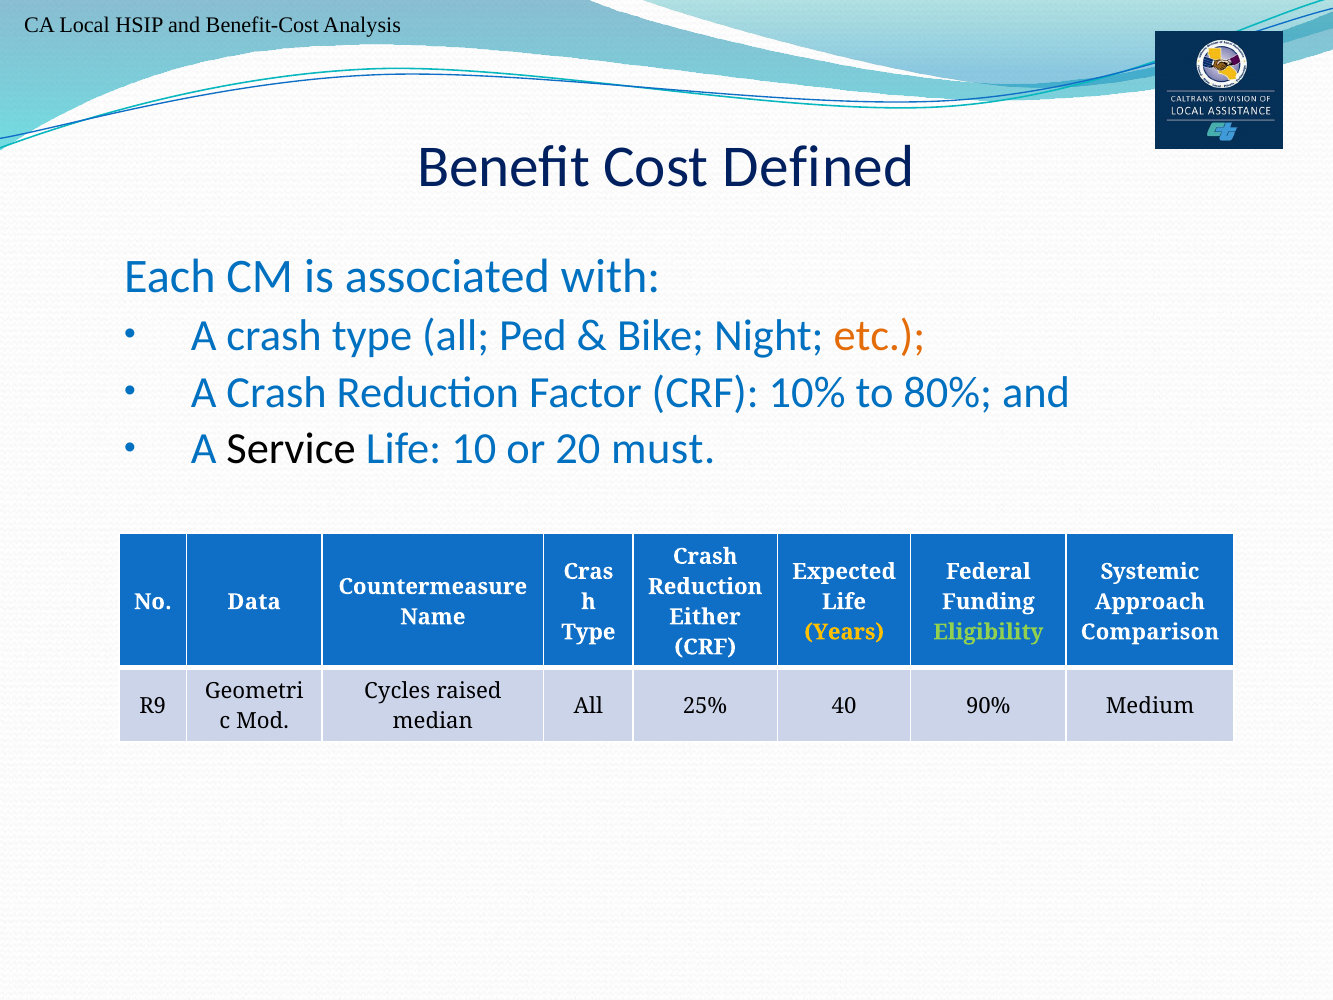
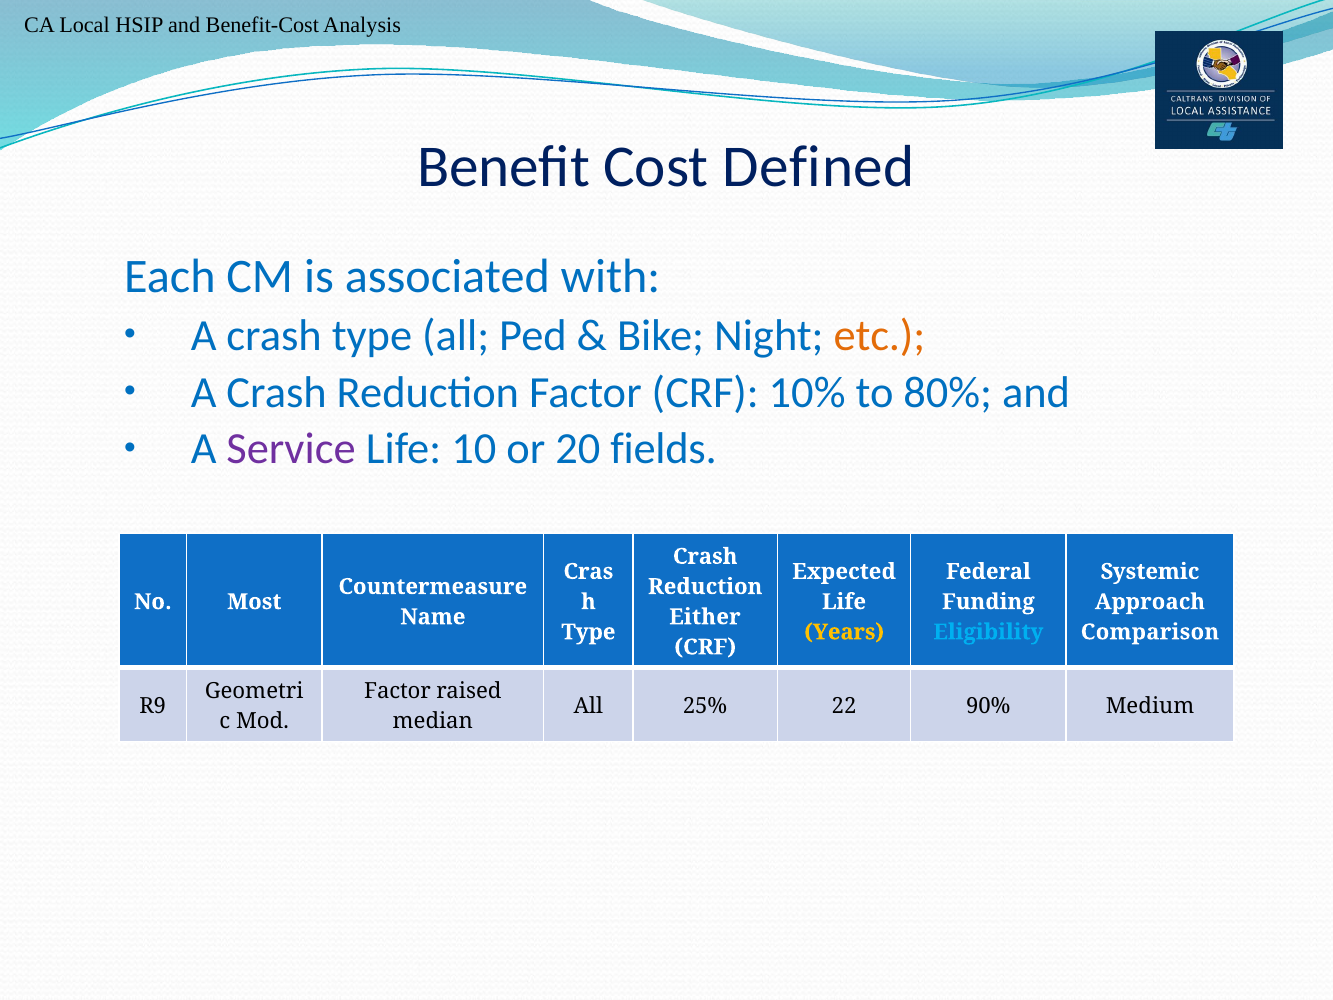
Service colour: black -> purple
must: must -> fields
Data: Data -> Most
Eligibility colour: light green -> light blue
Cycles at (397, 691): Cycles -> Factor
40: 40 -> 22
